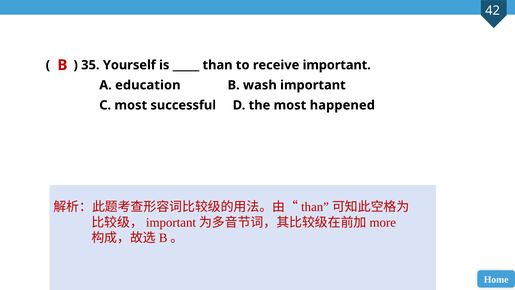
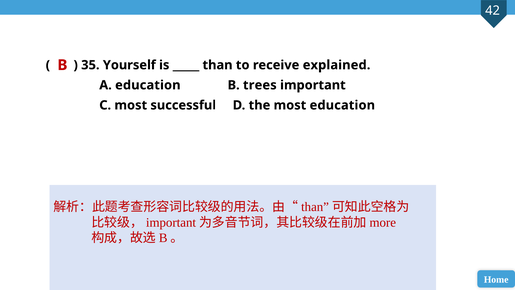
receive important: important -> explained
wash: wash -> trees
most happened: happened -> education
